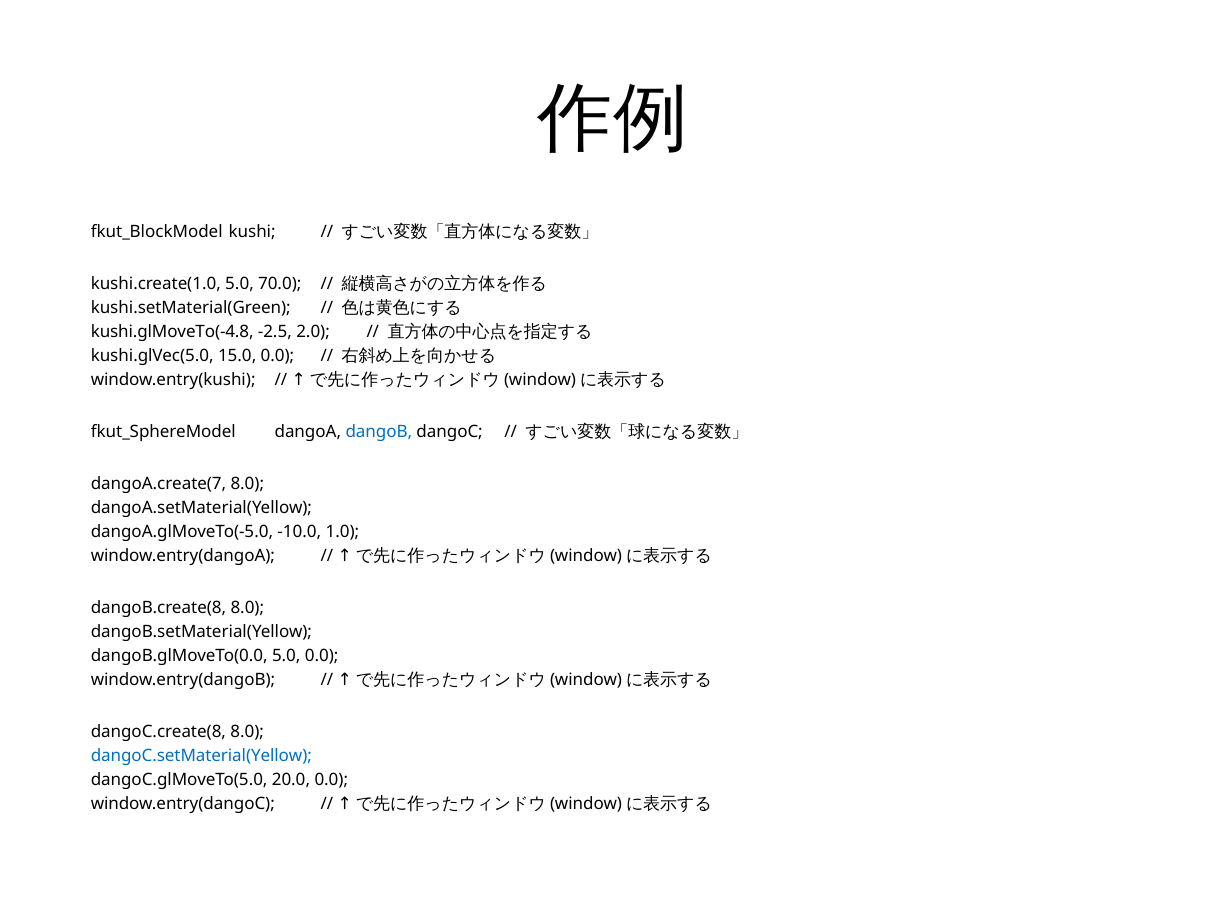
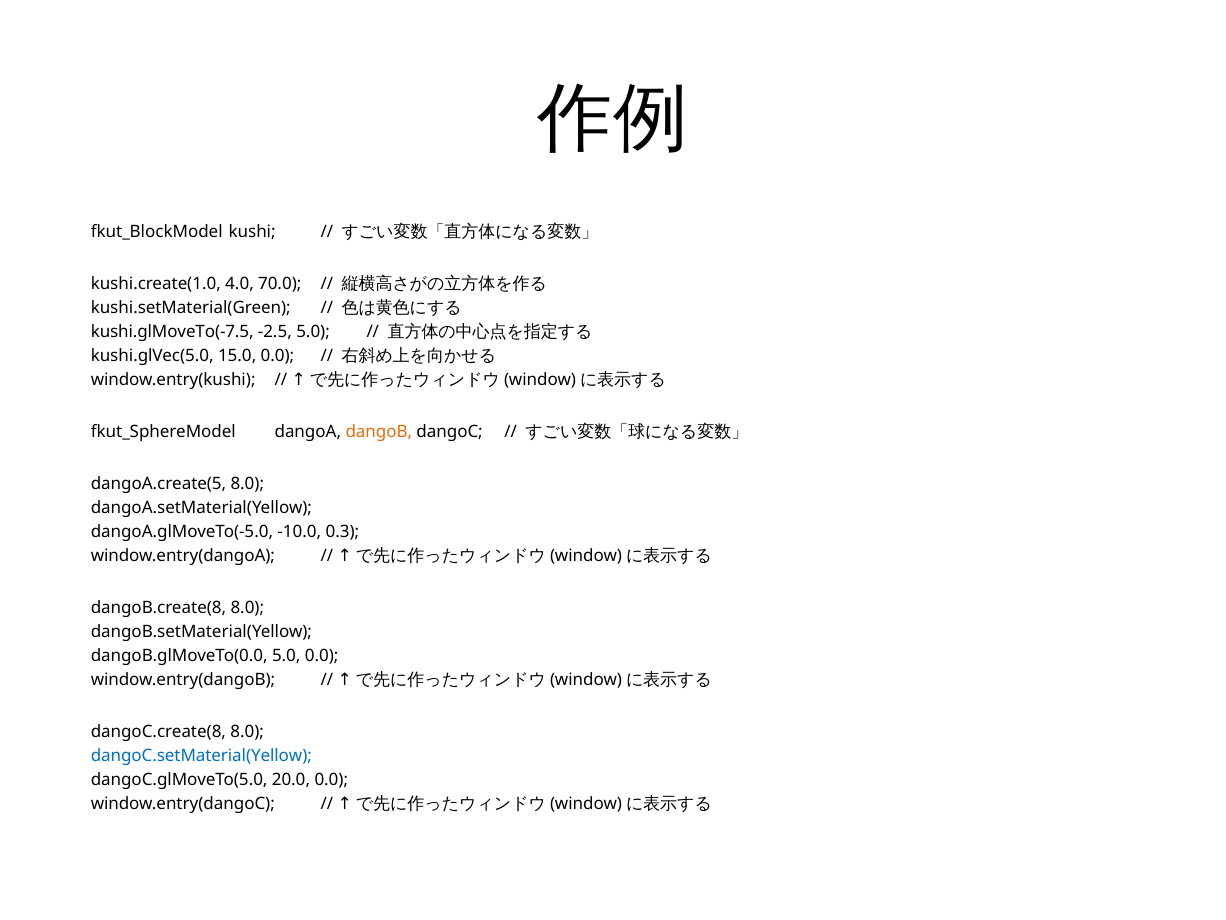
kushi.create(1.0 5.0: 5.0 -> 4.0
kushi.glMoveTo(-4.8: kushi.glMoveTo(-4.8 -> kushi.glMoveTo(-7.5
-2.5 2.0: 2.0 -> 5.0
dangoB colour: blue -> orange
dangoA.create(7: dangoA.create(7 -> dangoA.create(5
1.0: 1.0 -> 0.3
